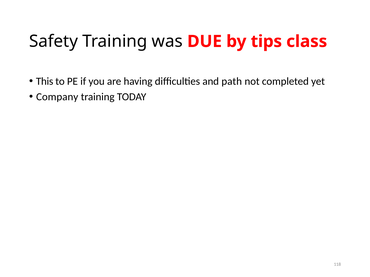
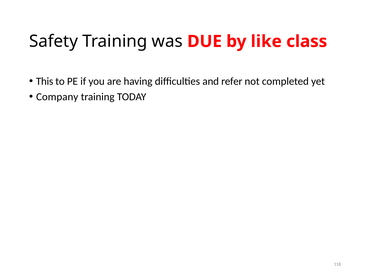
tips: tips -> like
path: path -> refer
